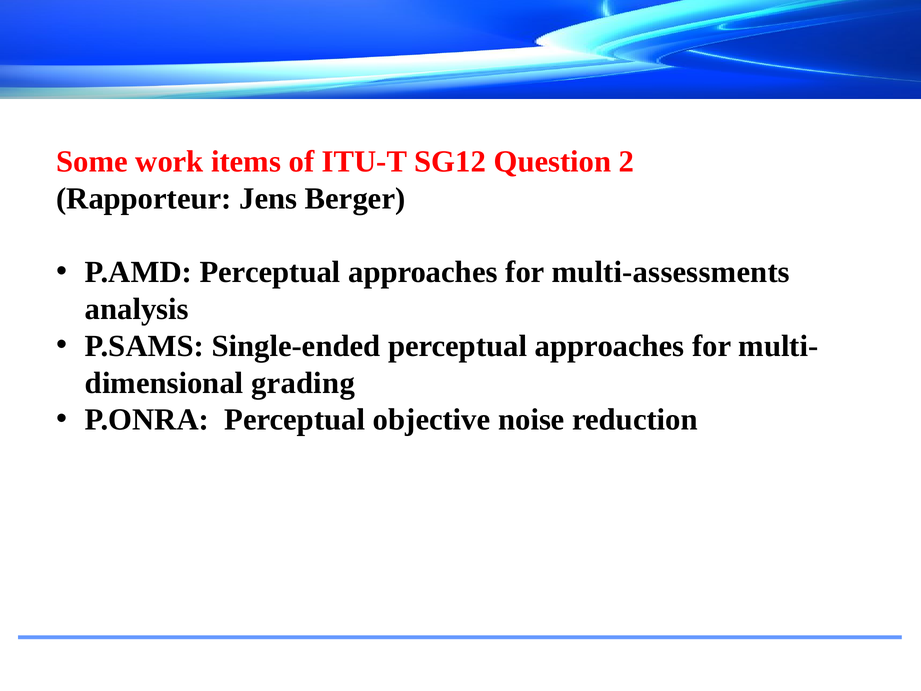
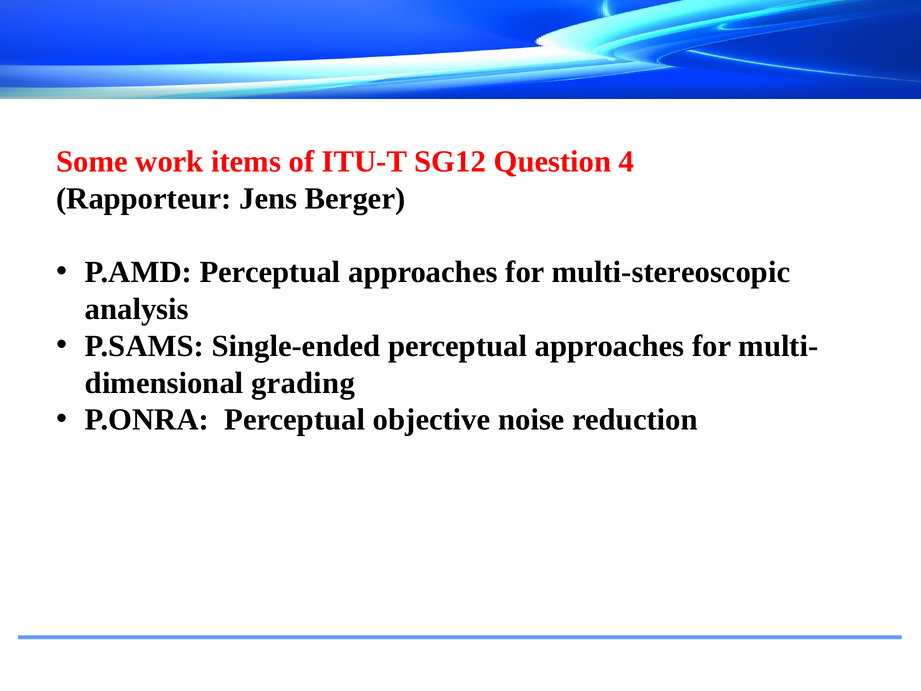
2: 2 -> 4
multi-assessments: multi-assessments -> multi-stereoscopic
